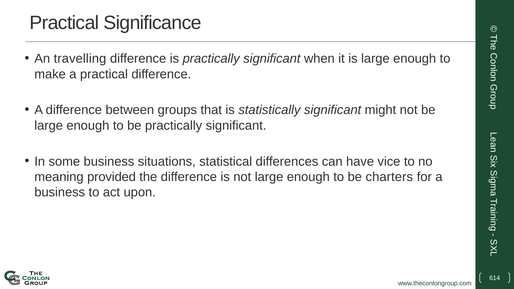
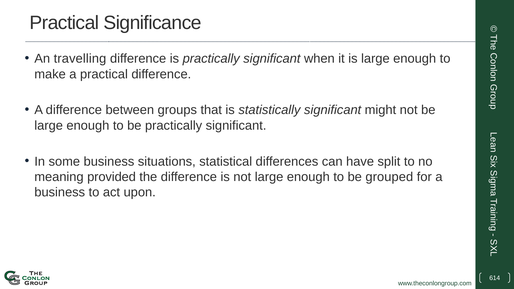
vice: vice -> split
charters: charters -> grouped
